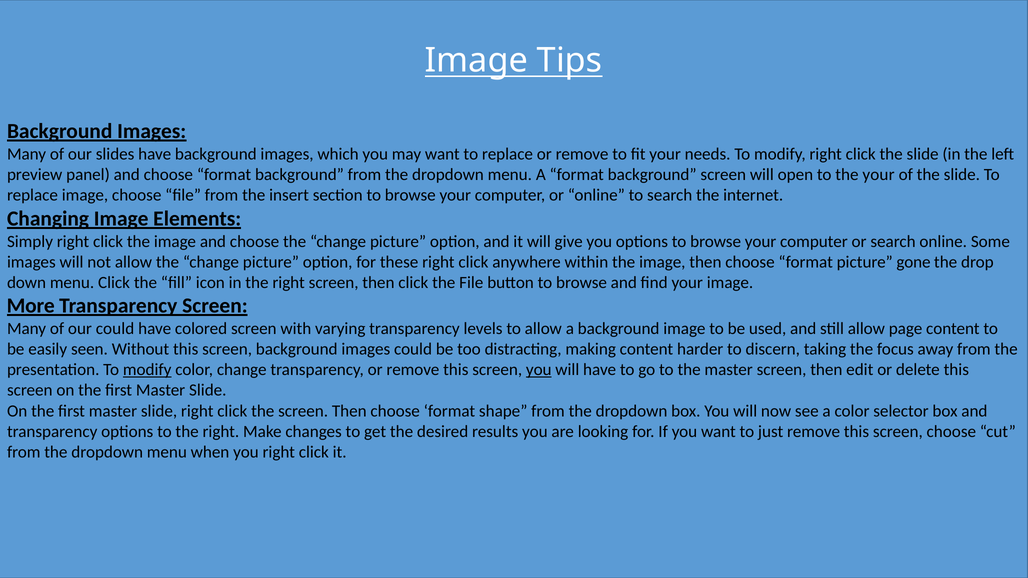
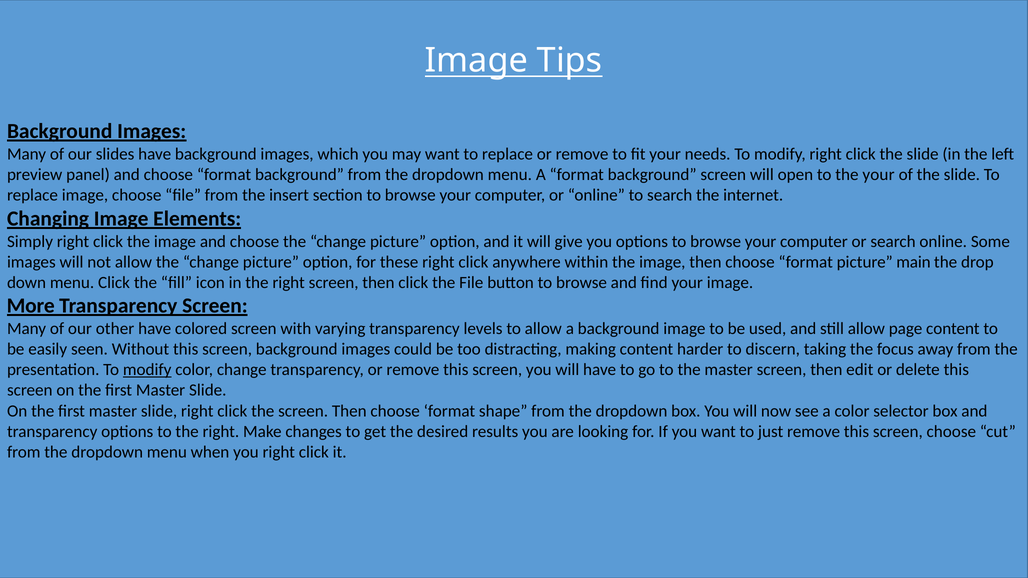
gone: gone -> main
our could: could -> other
you at (539, 370) underline: present -> none
